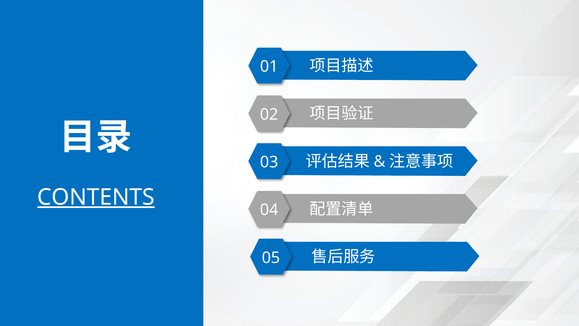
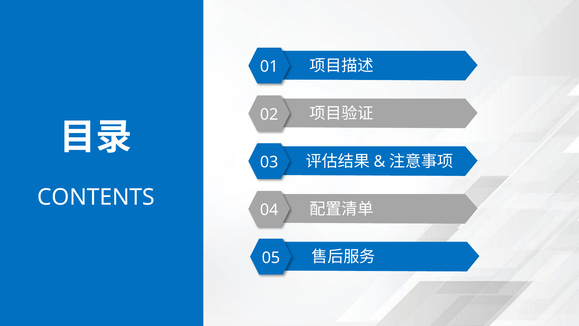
CONTENTS underline: present -> none
